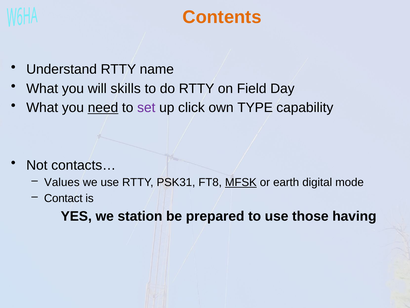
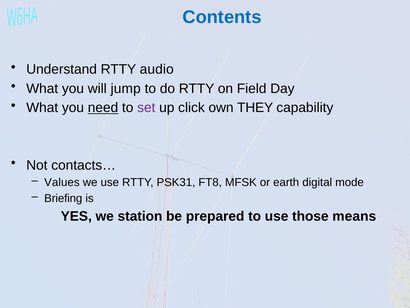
Contents colour: orange -> blue
name: name -> audio
skills: skills -> jump
TYPE: TYPE -> THEY
MFSK underline: present -> none
Contact: Contact -> Briefing
having: having -> means
